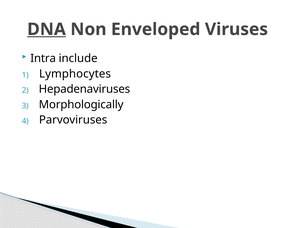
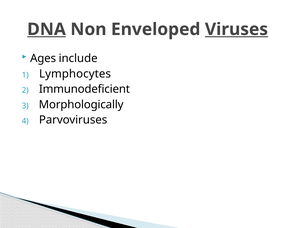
Viruses underline: none -> present
Intra: Intra -> Ages
Hepadenaviruses: Hepadenaviruses -> Immunodeficient
